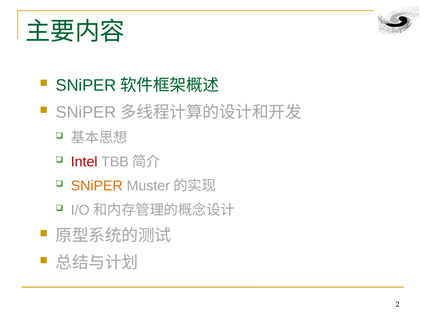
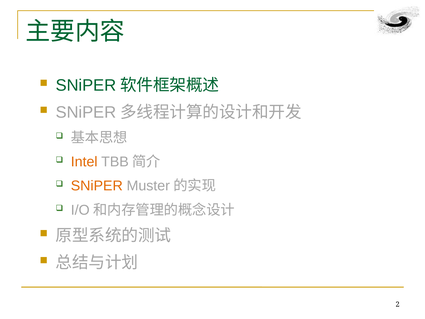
Intel colour: red -> orange
